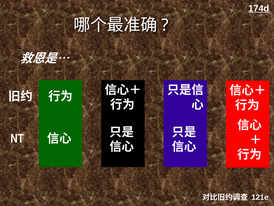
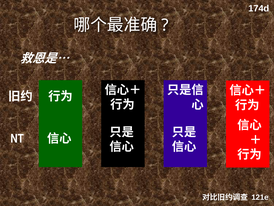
174d underline: present -> none
